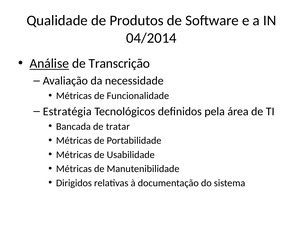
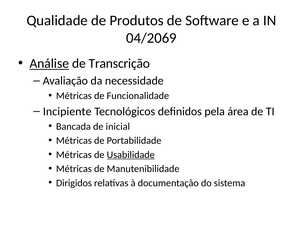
04/2014: 04/2014 -> 04/2069
Estratégia: Estratégia -> Incipiente
tratar: tratar -> inicial
Usabilidade underline: none -> present
